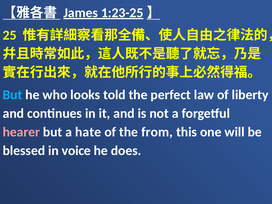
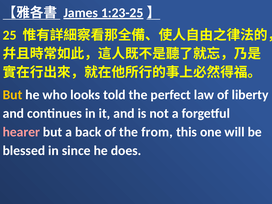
But at (13, 95) colour: light blue -> yellow
hate: hate -> back
voice: voice -> since
